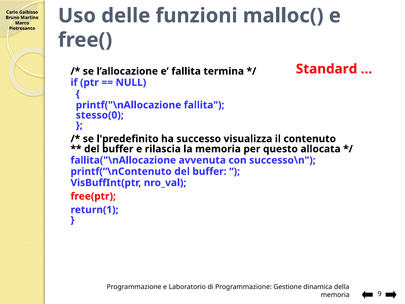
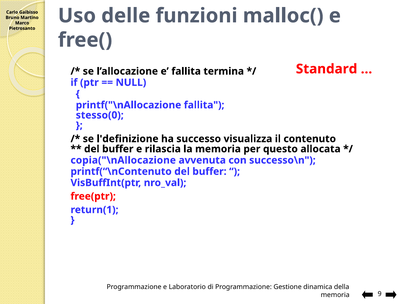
l'predefinito: l'predefinito -> l'definizione
fallita("\nAllocazione: fallita("\nAllocazione -> copia("\nAllocazione
